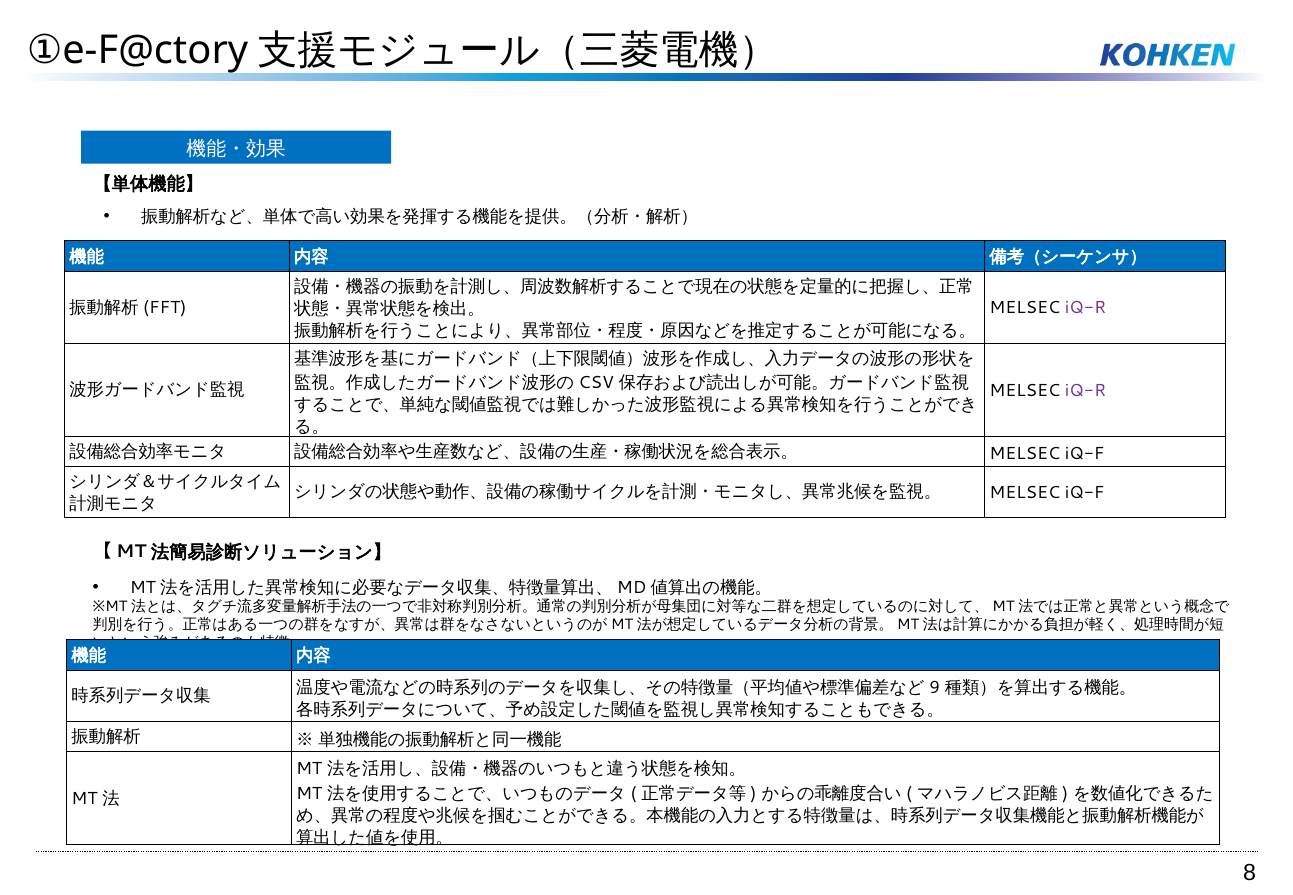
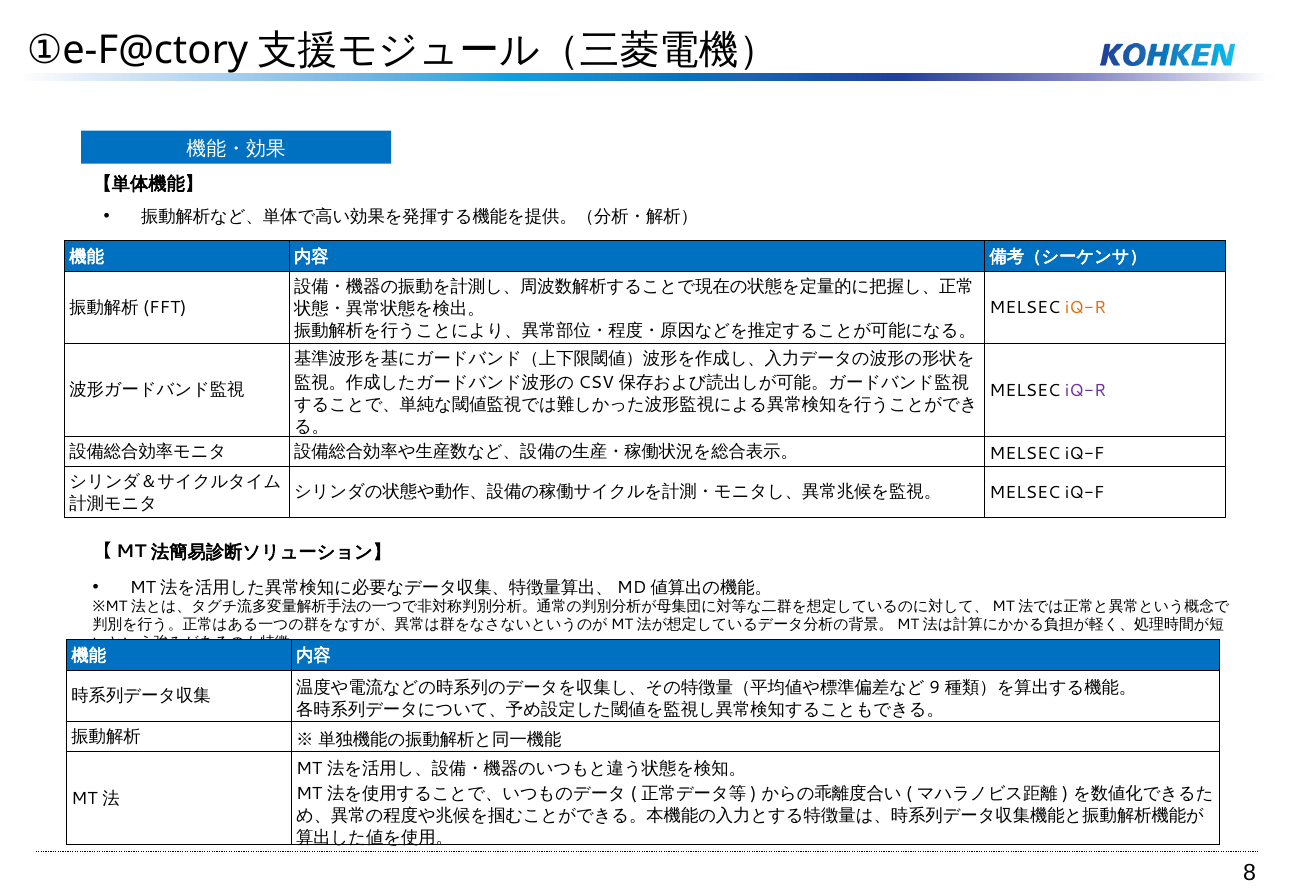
iQ-R at (1086, 308) colour: purple -> orange
